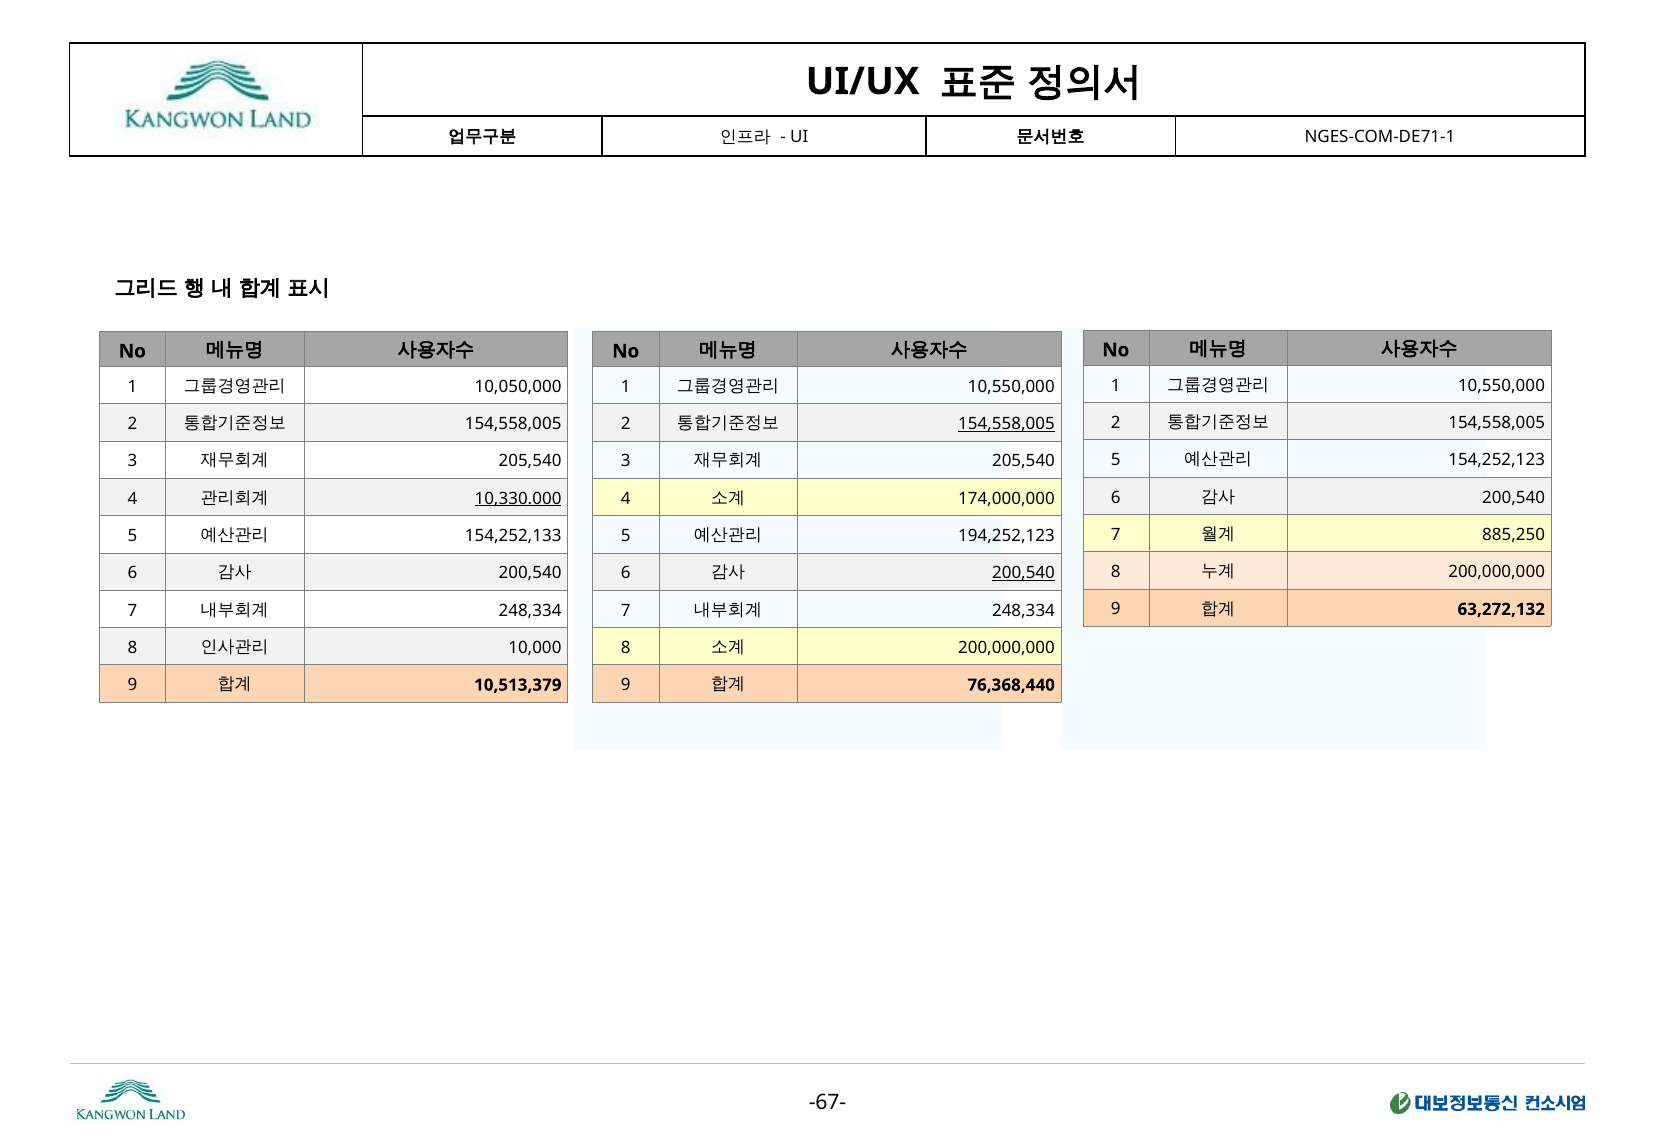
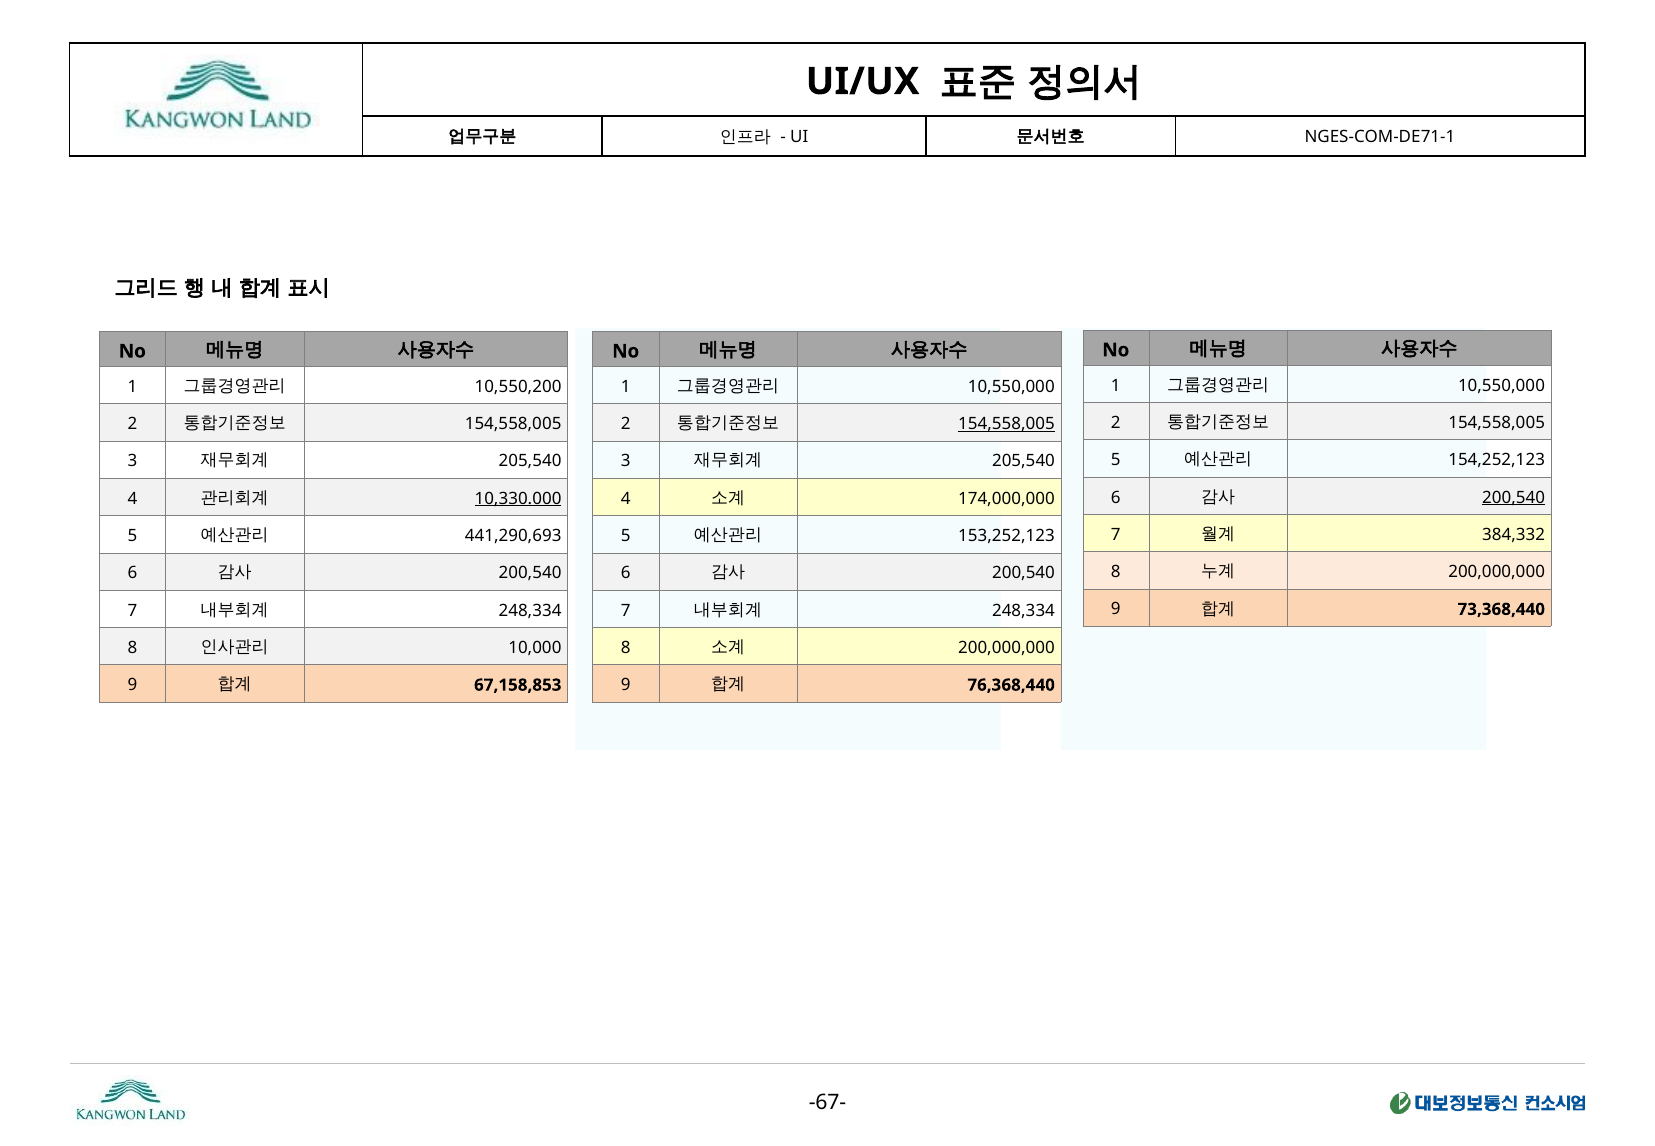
10,050,000: 10,050,000 -> 10,550,200
200,540 at (1514, 497) underline: none -> present
885,250: 885,250 -> 384,332
154,252,133: 154,252,133 -> 441,290,693
194,252,123: 194,252,123 -> 153,252,123
200,540 at (1023, 573) underline: present -> none
63,272,132: 63,272,132 -> 73,368,440
10,513,379: 10,513,379 -> 67,158,853
